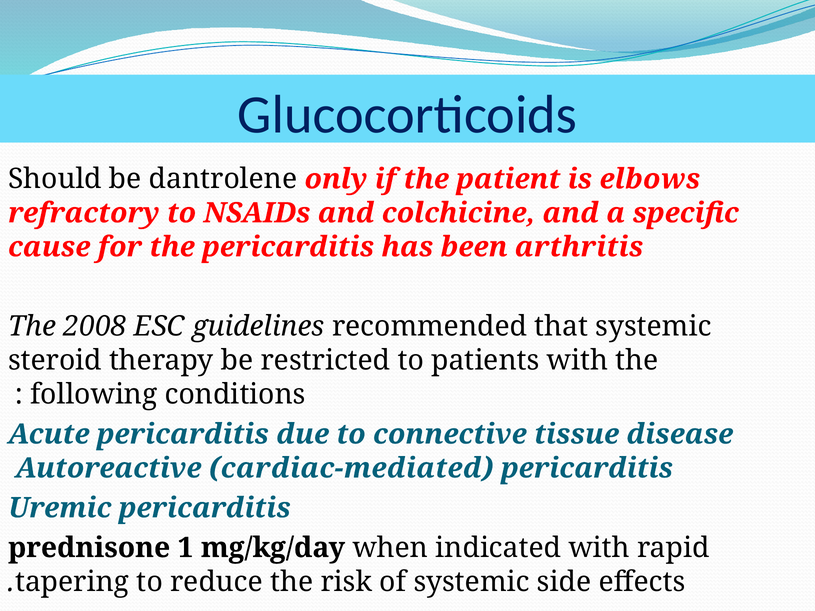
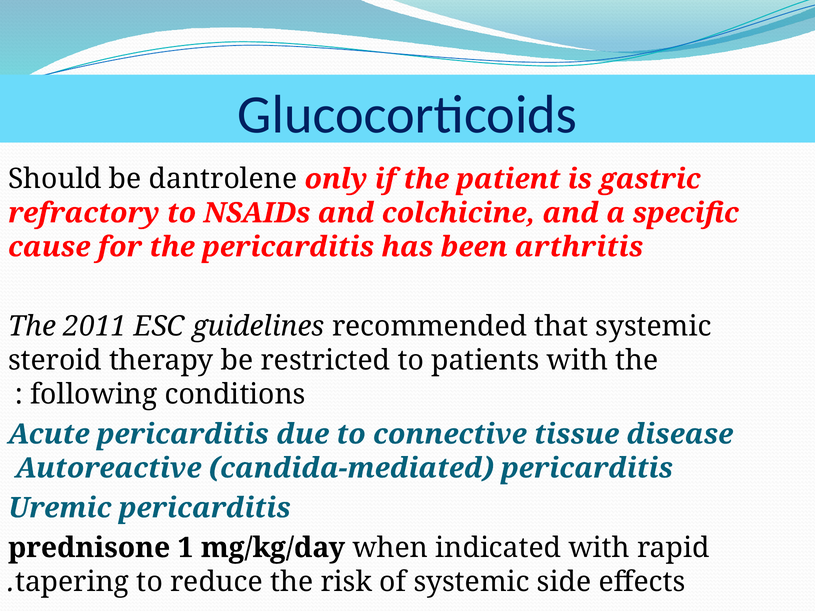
elbows: elbows -> gastric
2008: 2008 -> 2011
cardiac-mediated: cardiac-mediated -> candida-mediated
